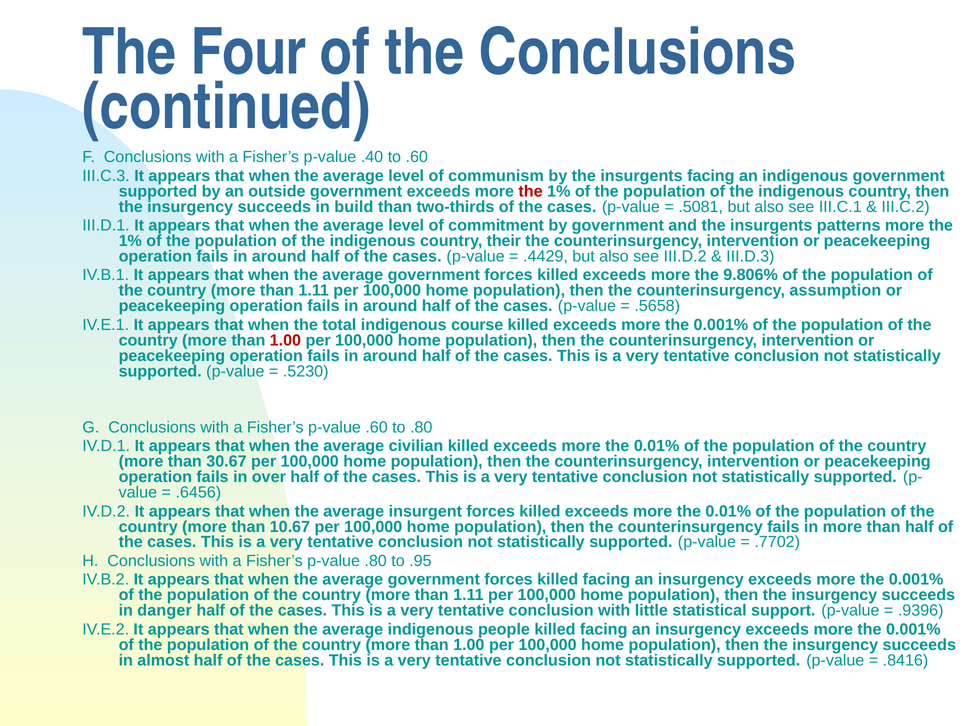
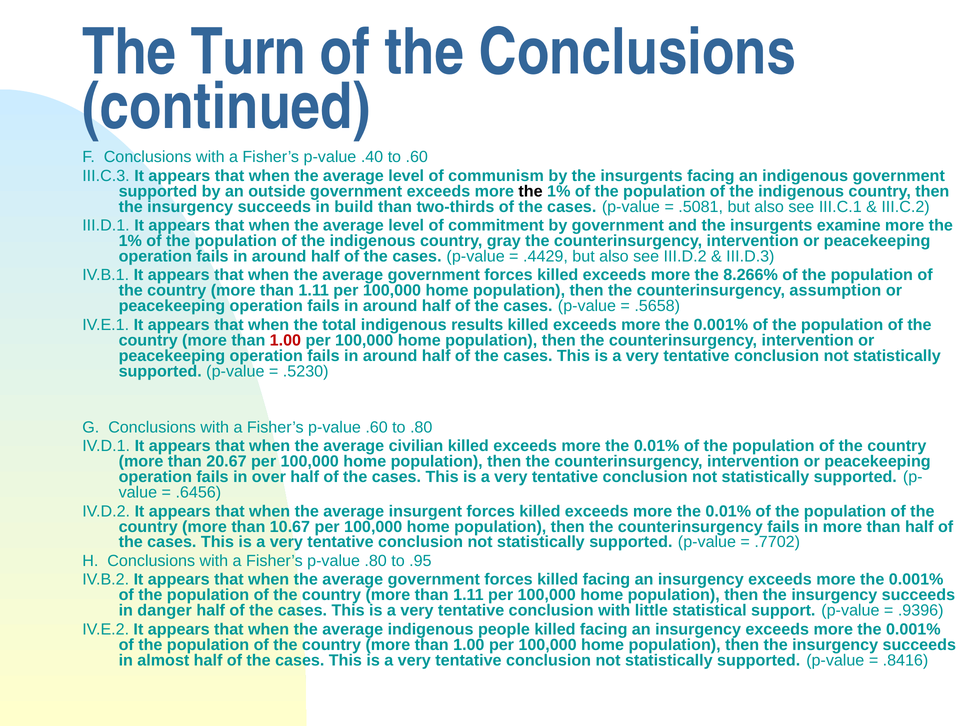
Four: Four -> Turn
the at (531, 191) colour: red -> black
patterns: patterns -> examine
their: their -> gray
9.806%: 9.806% -> 8.266%
course: course -> results
30.67: 30.67 -> 20.67
